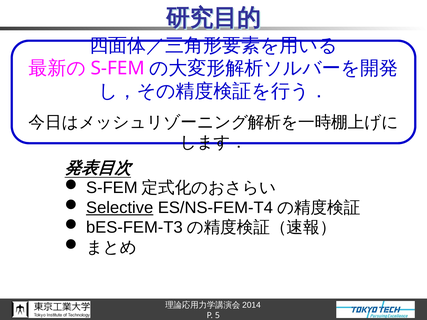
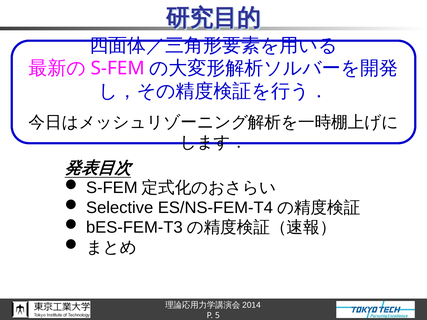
Selective underline: present -> none
